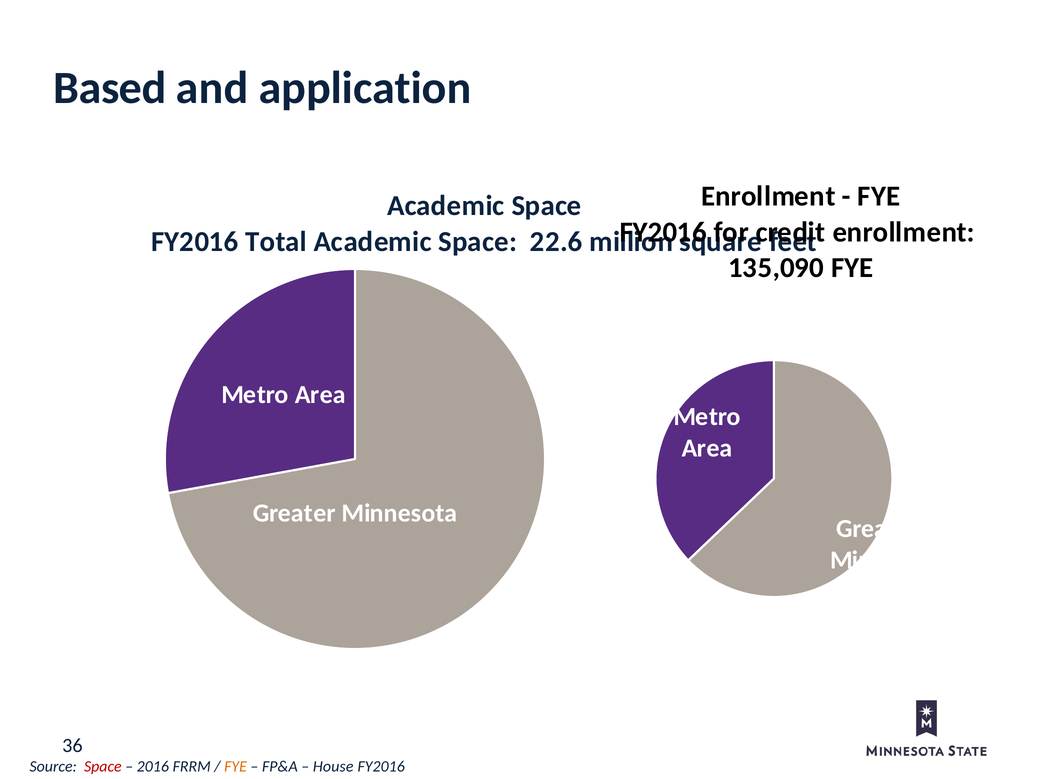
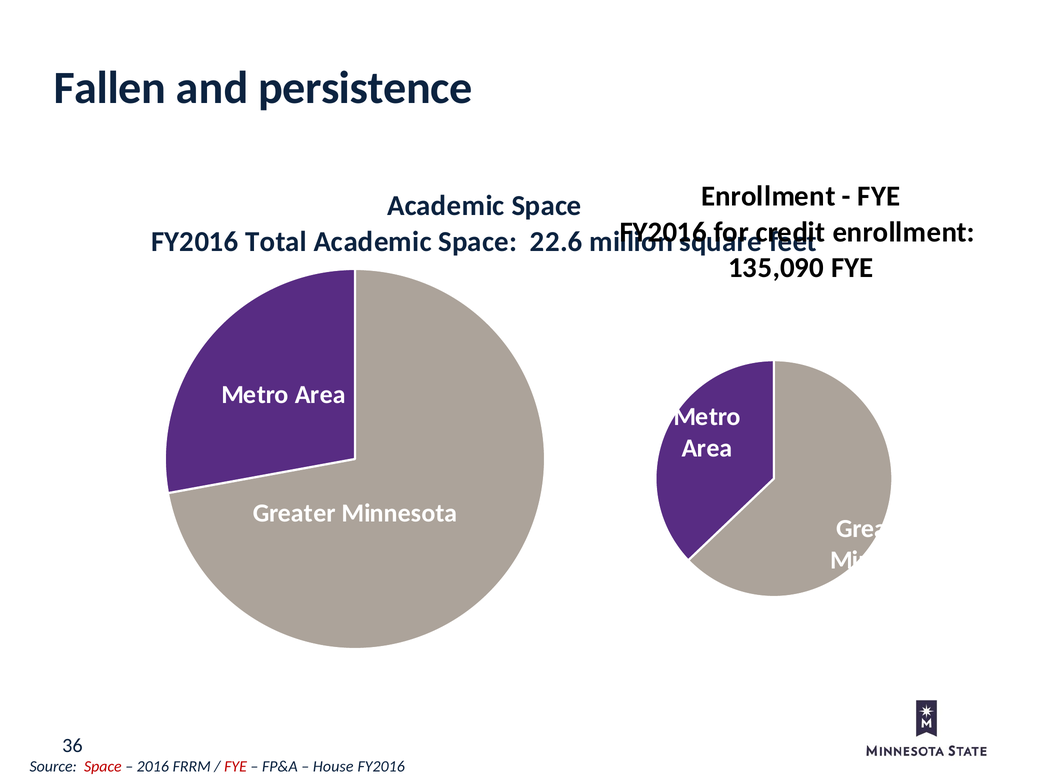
Based: Based -> Fallen
application: application -> persistence
FYE at (236, 767) colour: orange -> red
